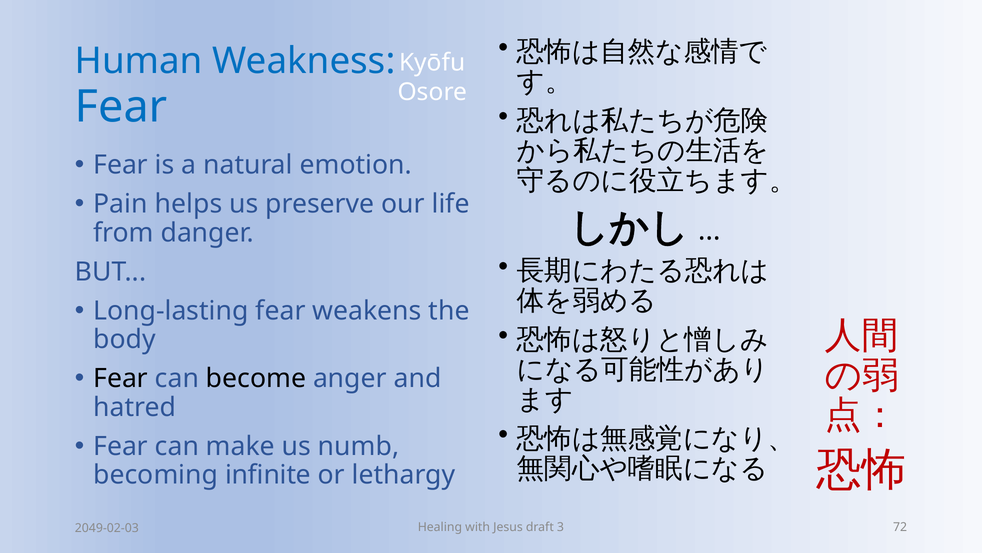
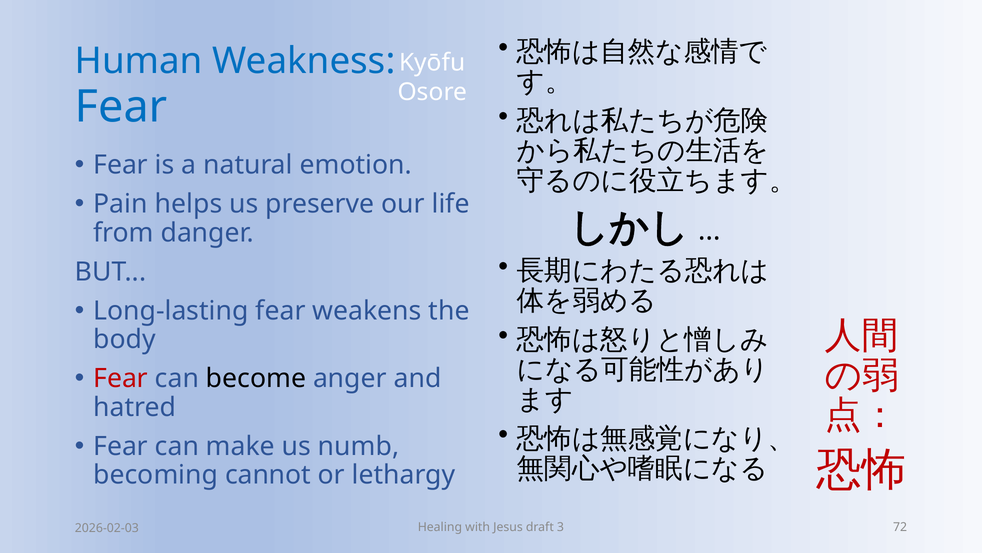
Fear at (121, 378) colour: black -> red
infinite: infinite -> cannot
2049-02-03: 2049-02-03 -> 2026-02-03
